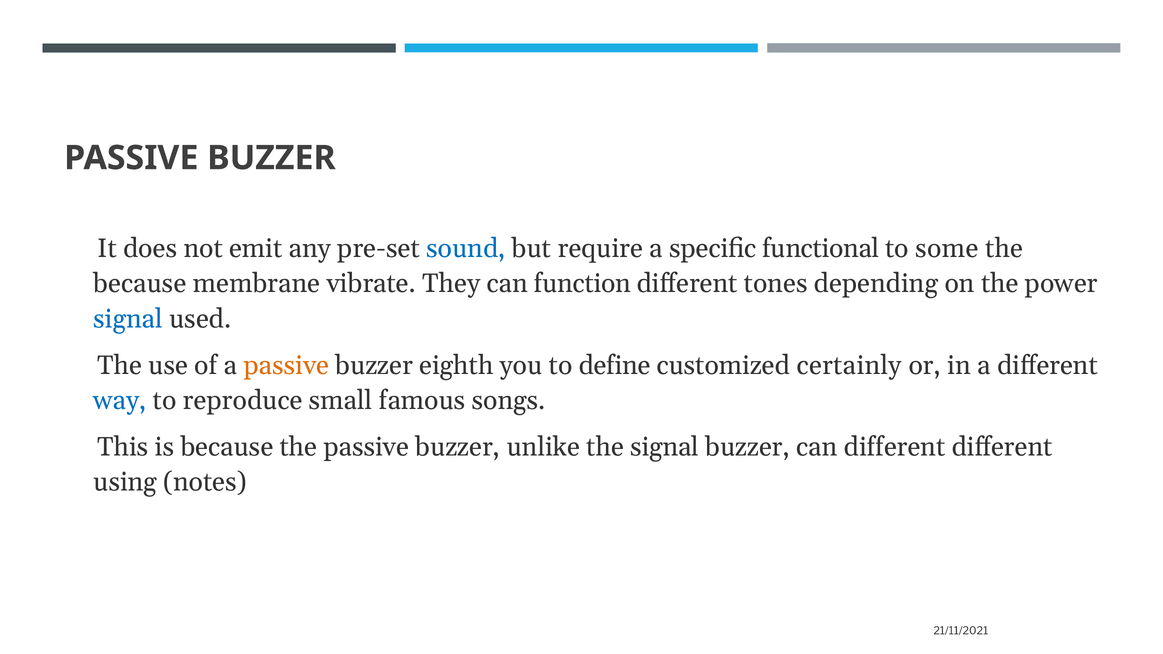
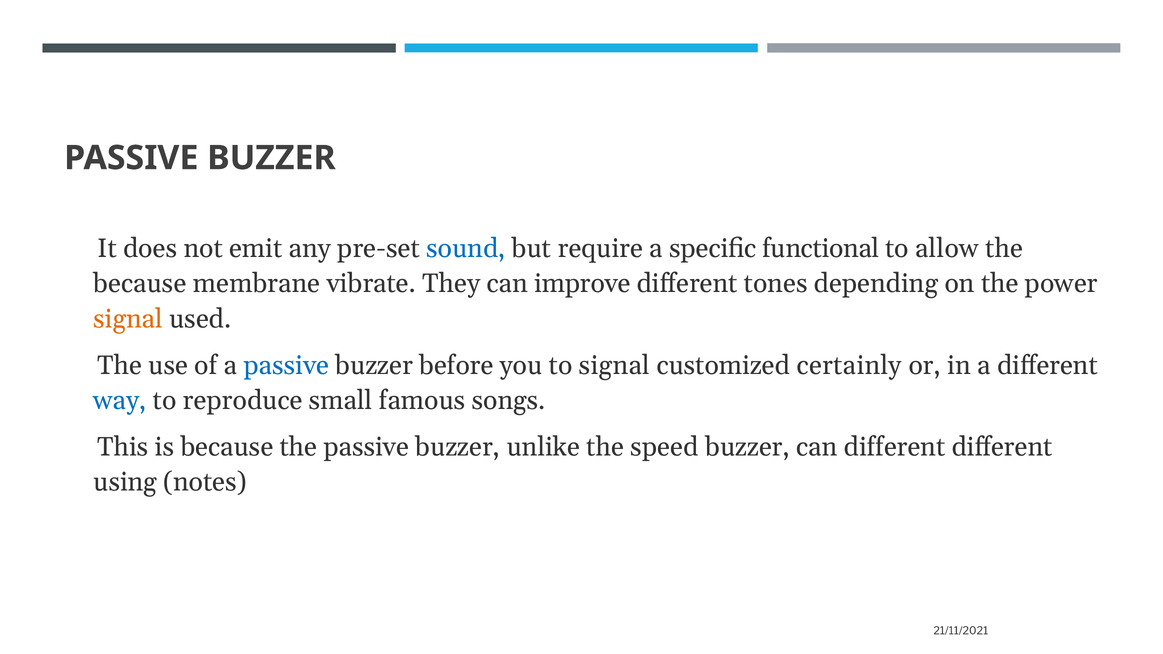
some: some -> allow
function: function -> improve
signal at (128, 319) colour: blue -> orange
passive at (286, 365) colour: orange -> blue
eighth: eighth -> before
to define: define -> signal
the signal: signal -> speed
